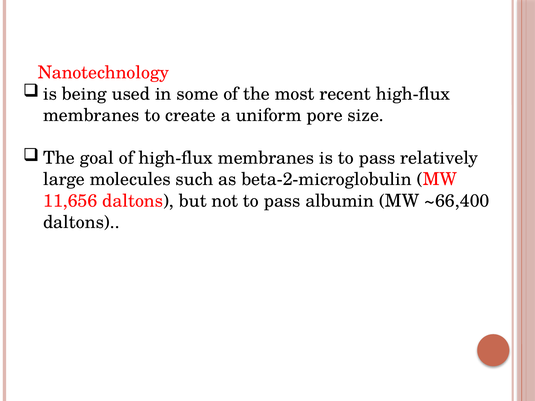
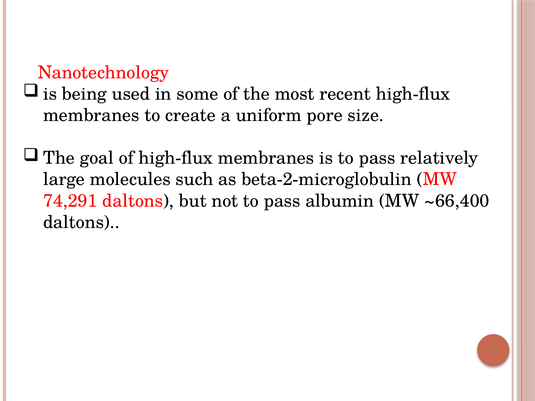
11,656: 11,656 -> 74,291
